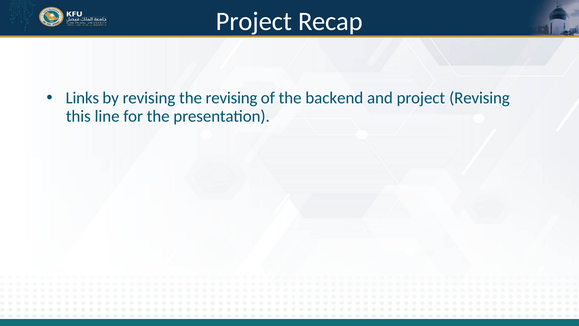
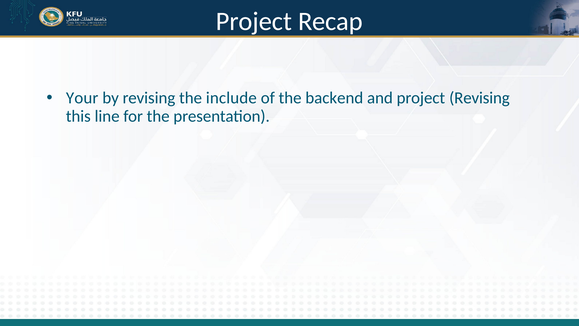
Links: Links -> Your
the revising: revising -> include
